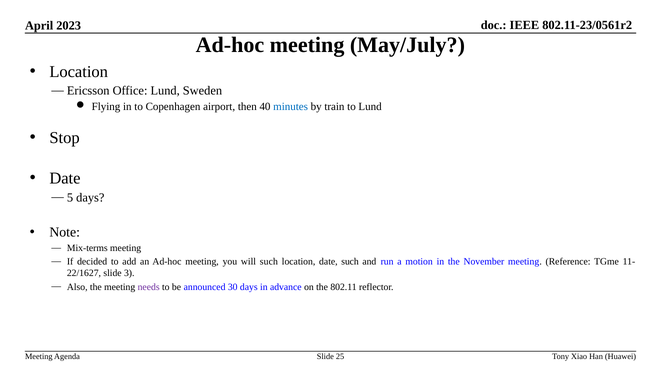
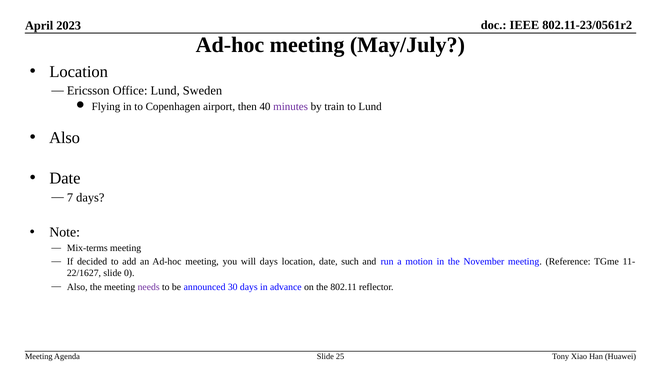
minutes colour: blue -> purple
Stop at (65, 138): Stop -> Also
5: 5 -> 7
will such: such -> days
3: 3 -> 0
